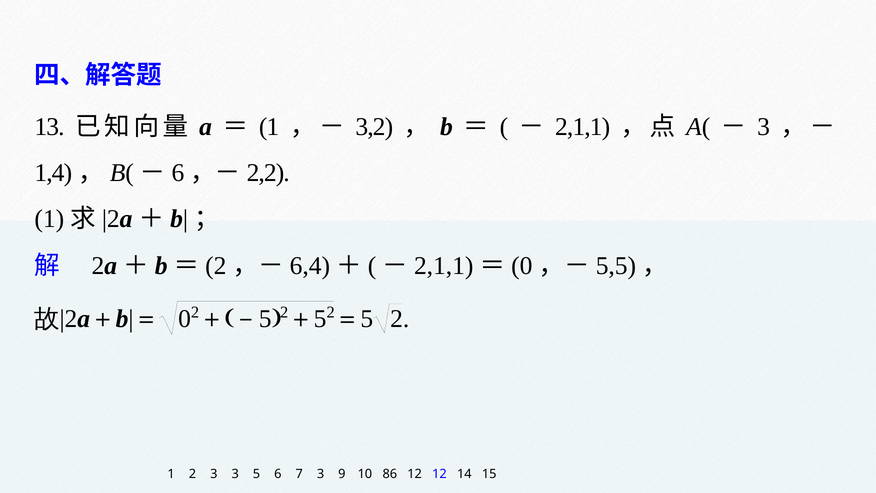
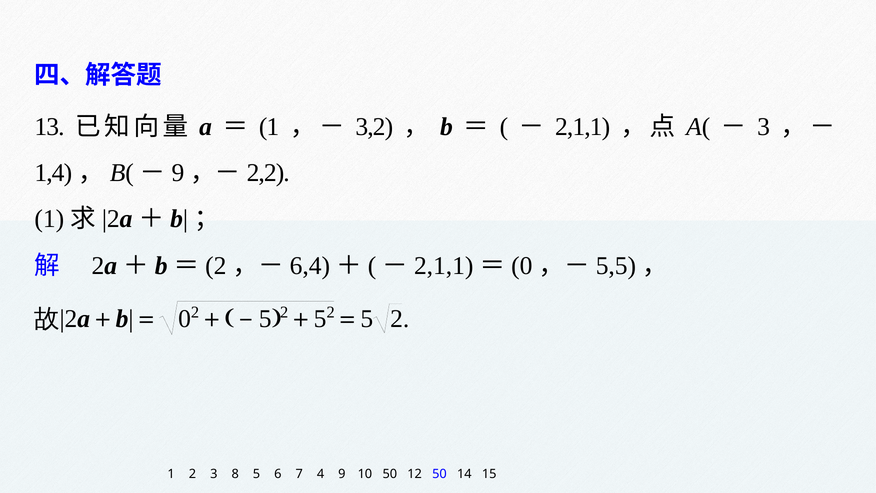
6 at (178, 173): 6 -> 9
3 3: 3 -> 8
7 3: 3 -> 4
10 86: 86 -> 50
12 12: 12 -> 50
